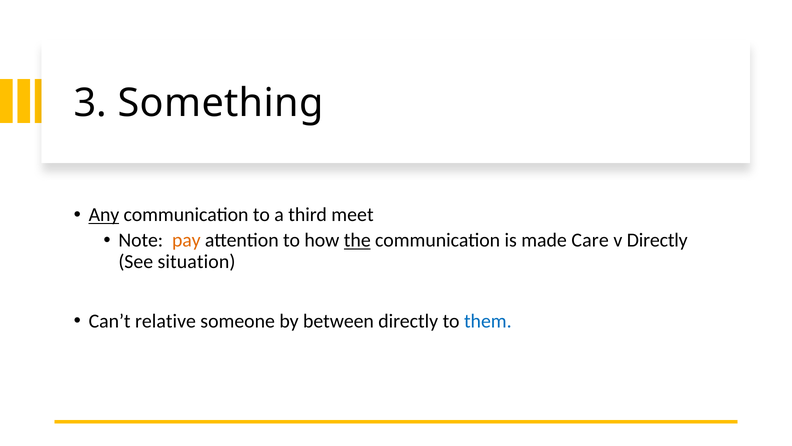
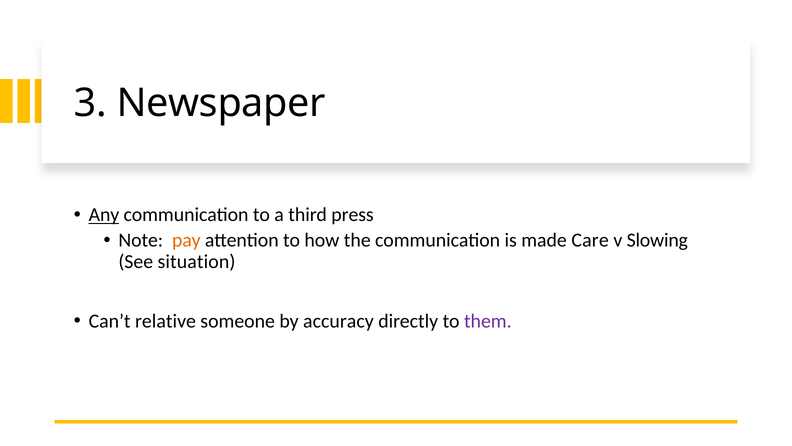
Something: Something -> Newspaper
meet: meet -> press
the underline: present -> none
v Directly: Directly -> Slowing
between: between -> accuracy
them colour: blue -> purple
